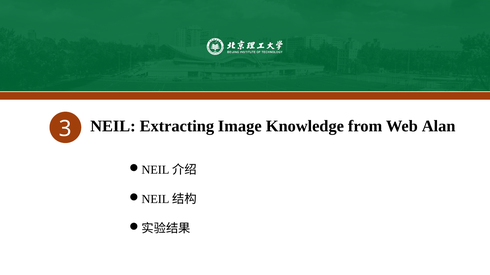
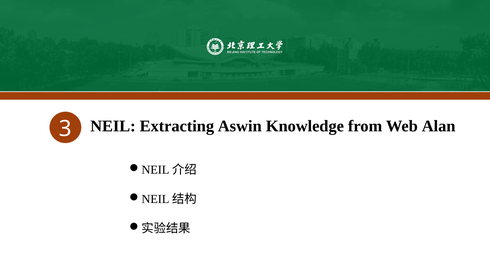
Image: Image -> Aswin
